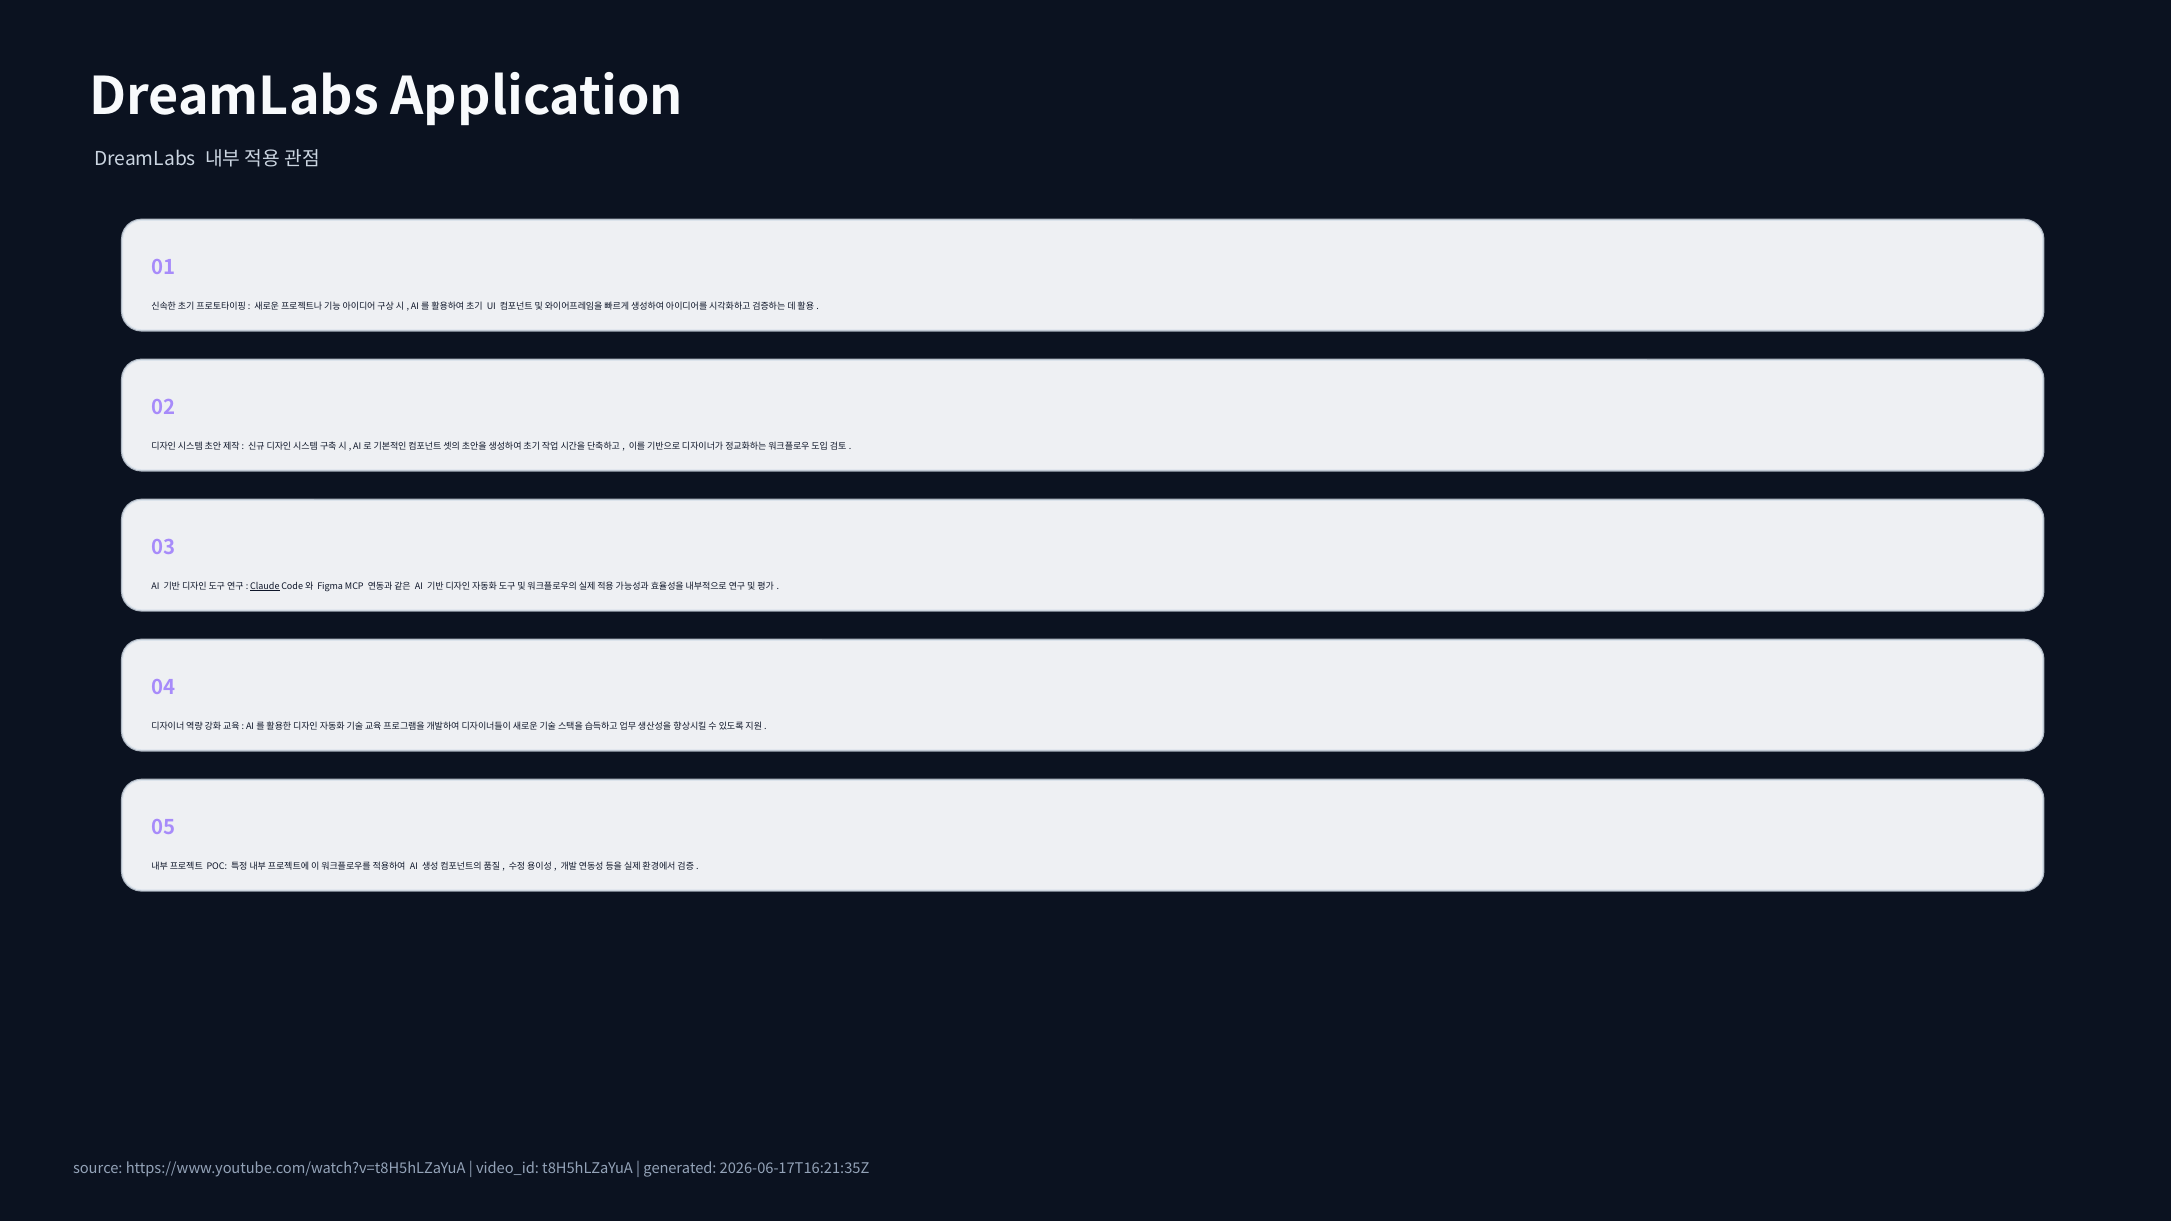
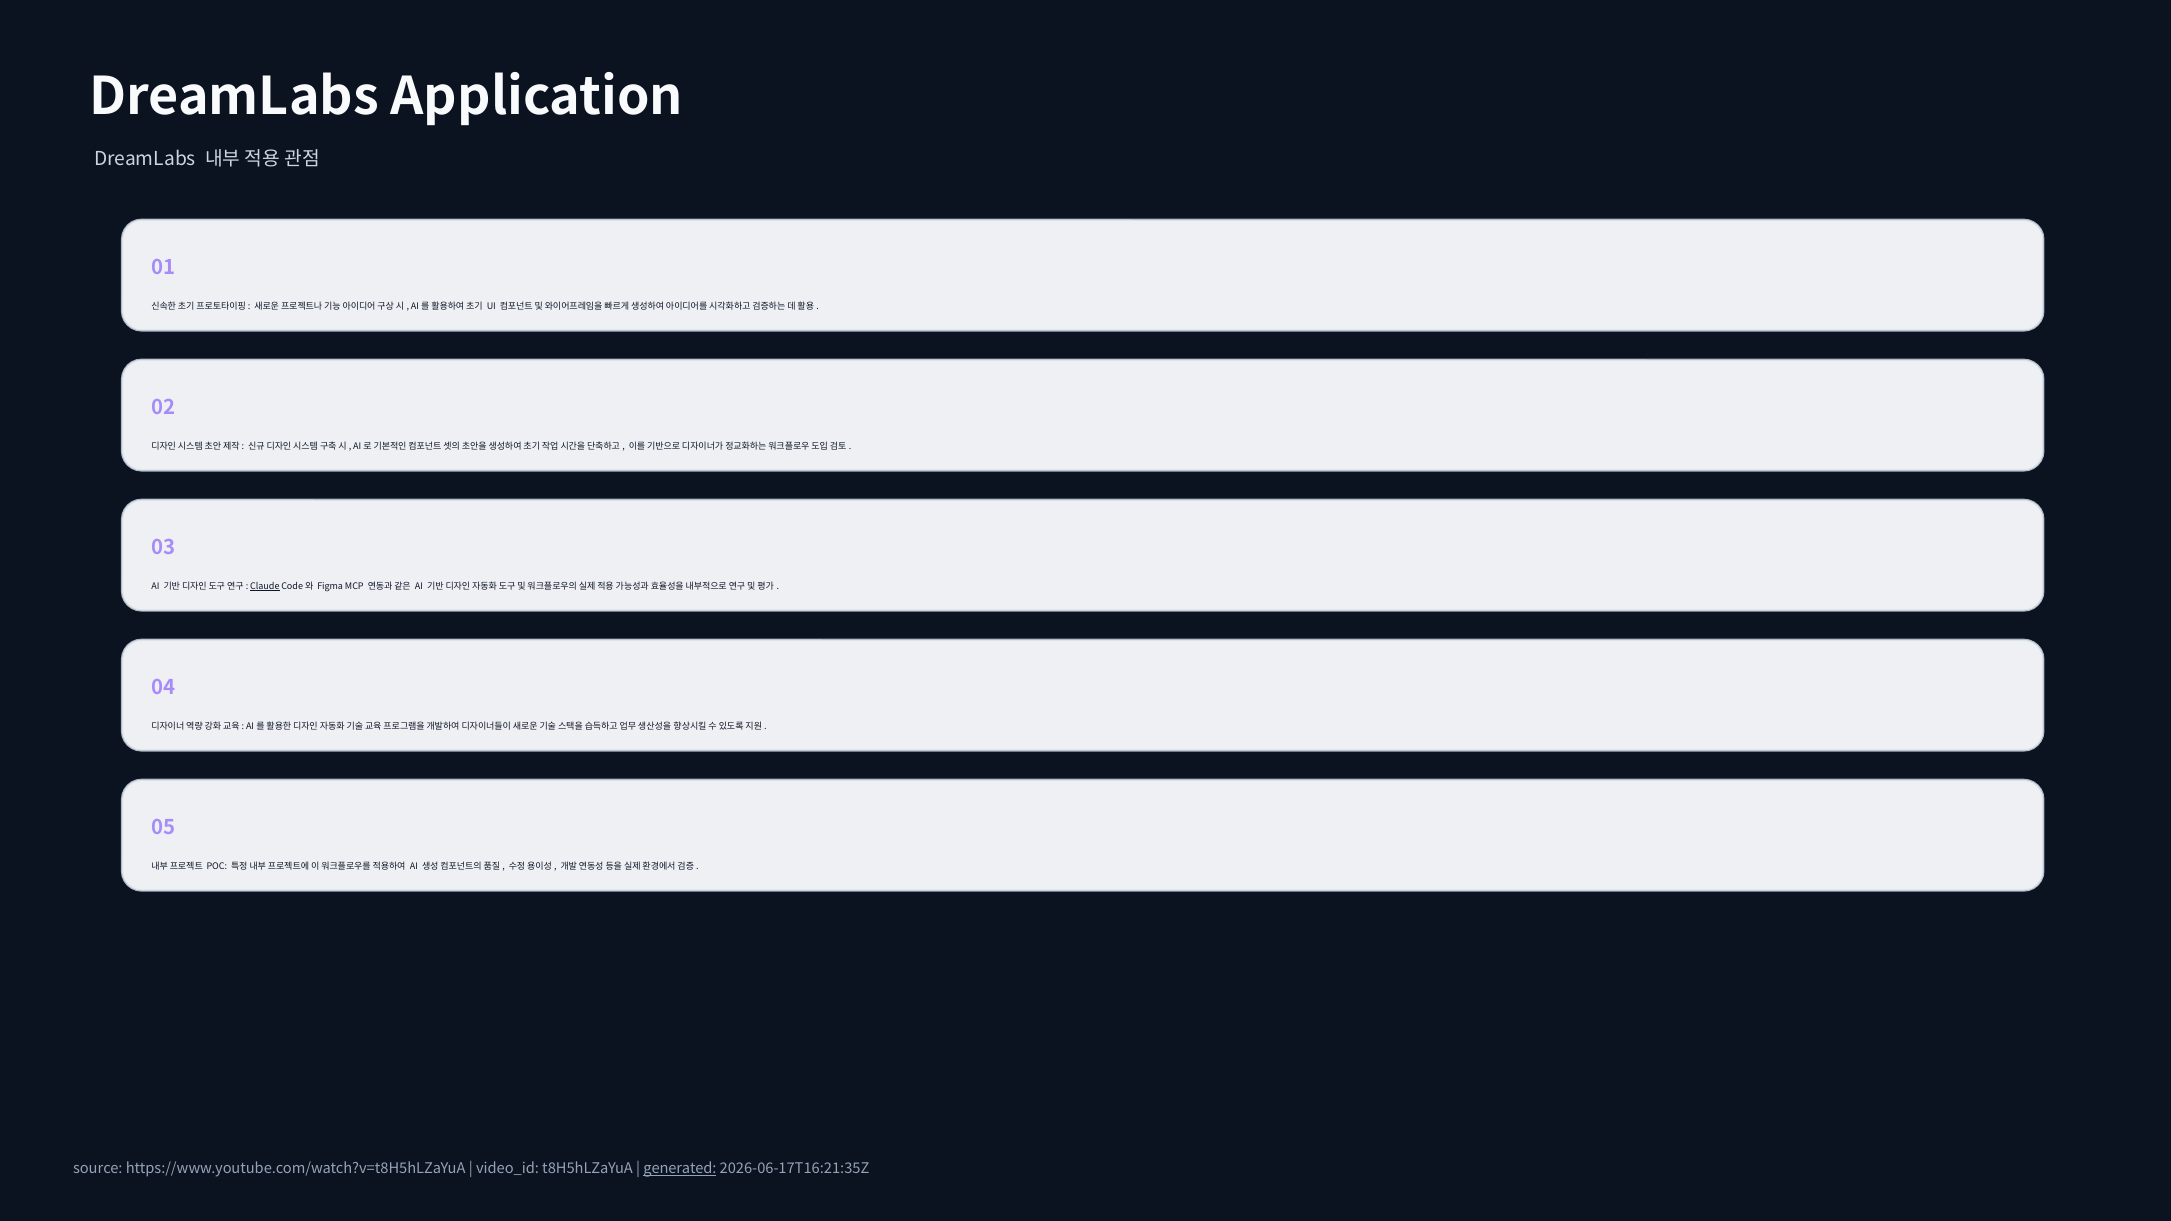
generated underline: none -> present
